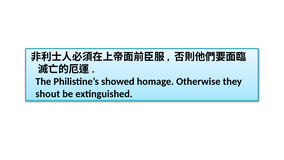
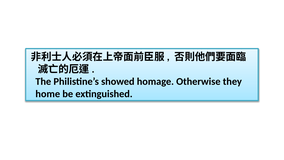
shout: shout -> home
